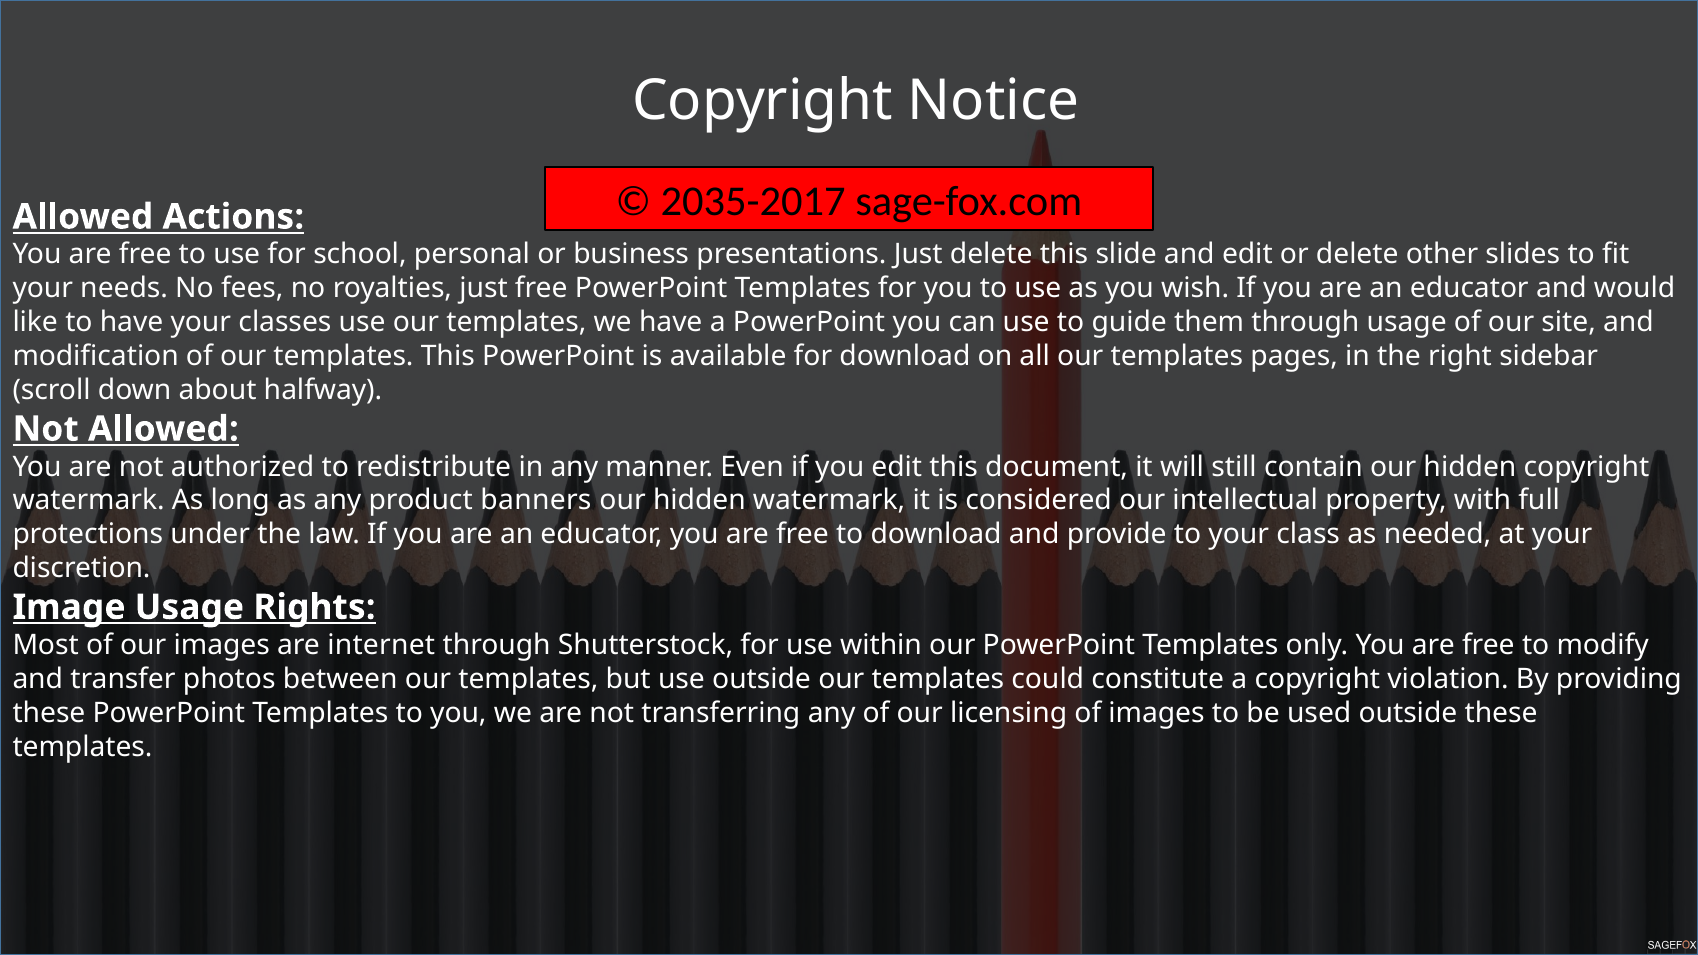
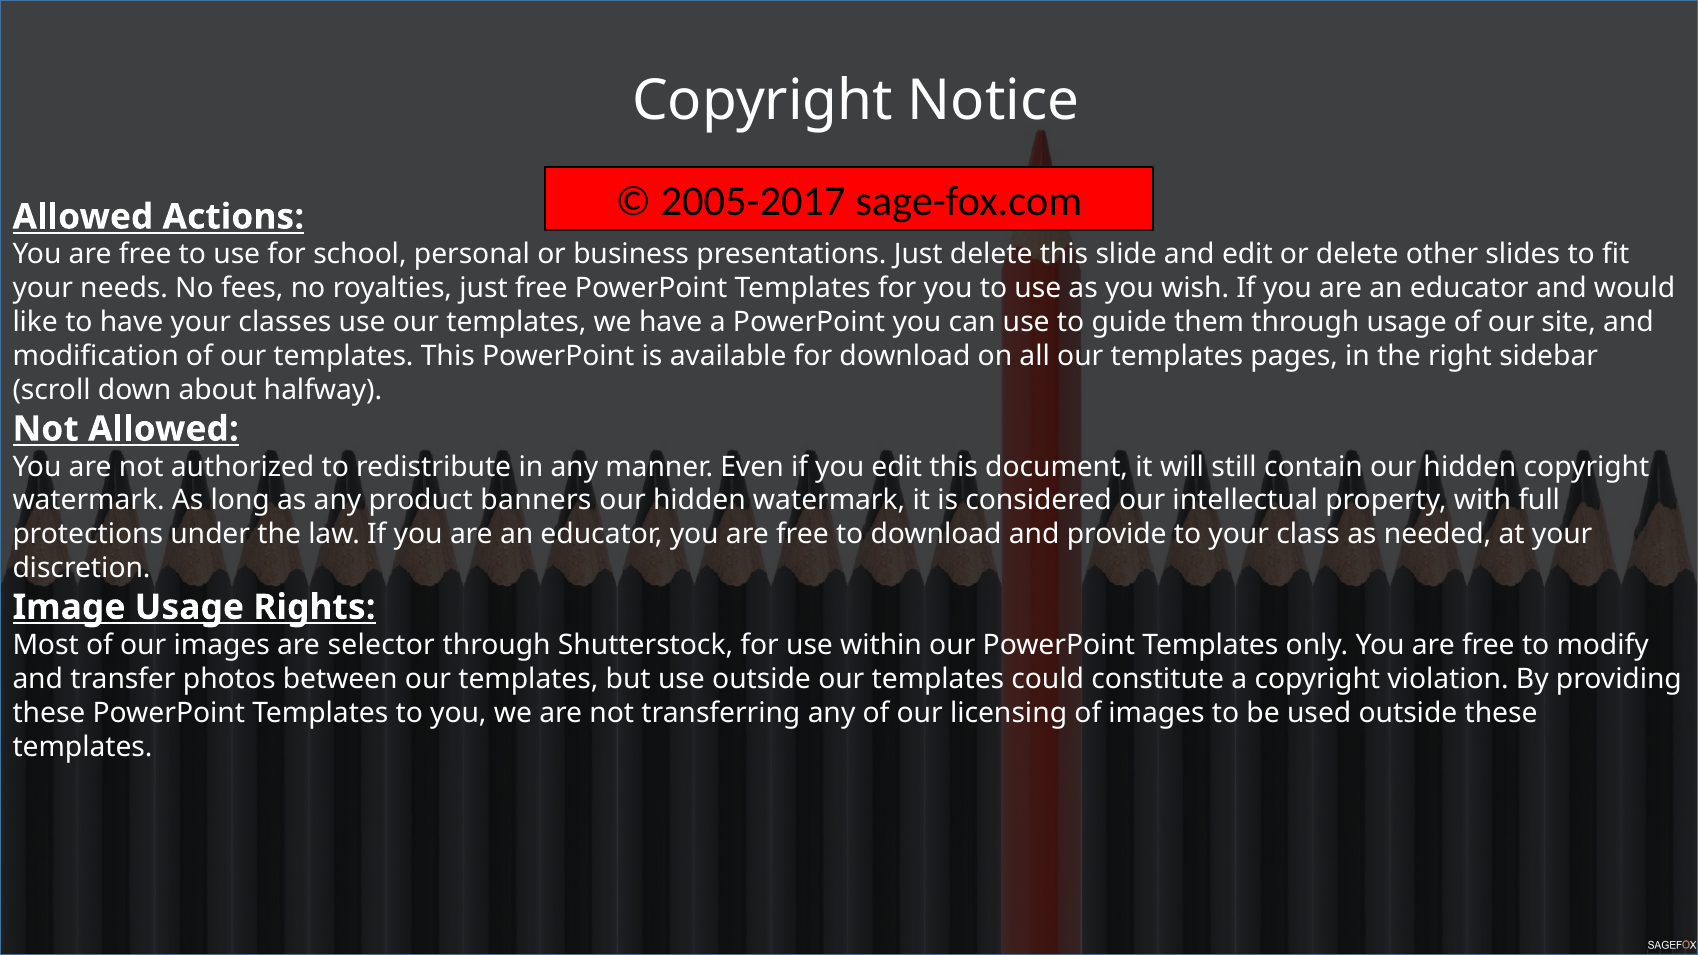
2035-2017: 2035-2017 -> 2005-2017
internet: internet -> selector
